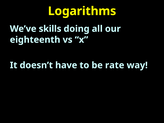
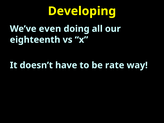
Logarithms: Logarithms -> Developing
skills: skills -> even
